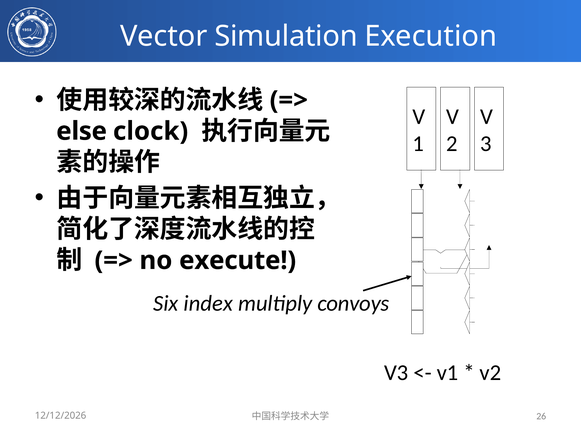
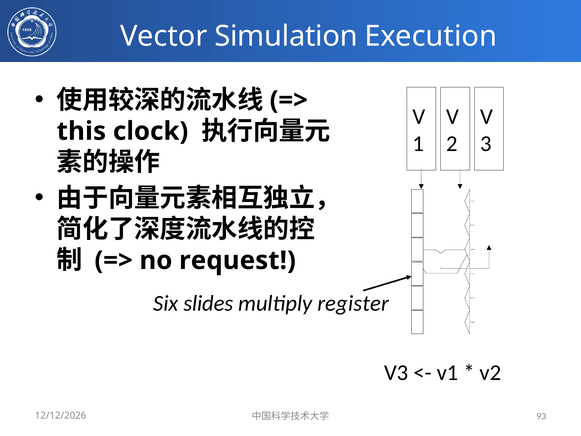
else: else -> this
execute: execute -> request
index: index -> slides
convoys: convoys -> register
26: 26 -> 93
